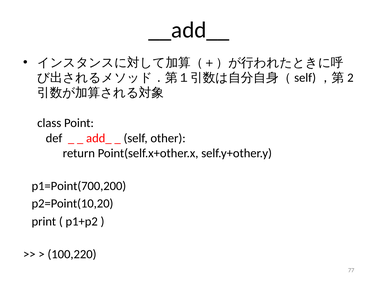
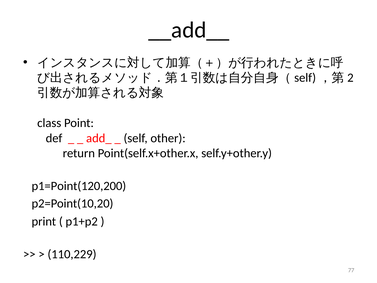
p1=Point(700,200: p1=Point(700,200 -> p1=Point(120,200
100,220: 100,220 -> 110,229
